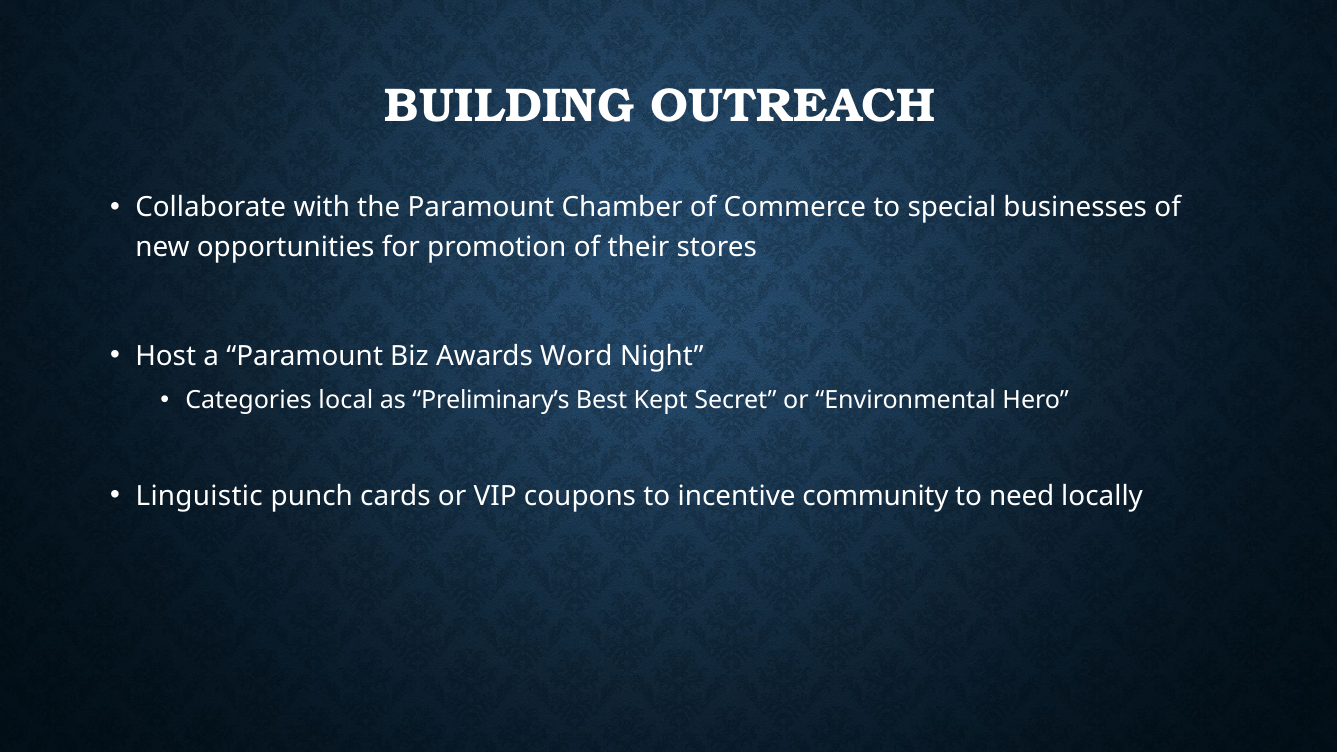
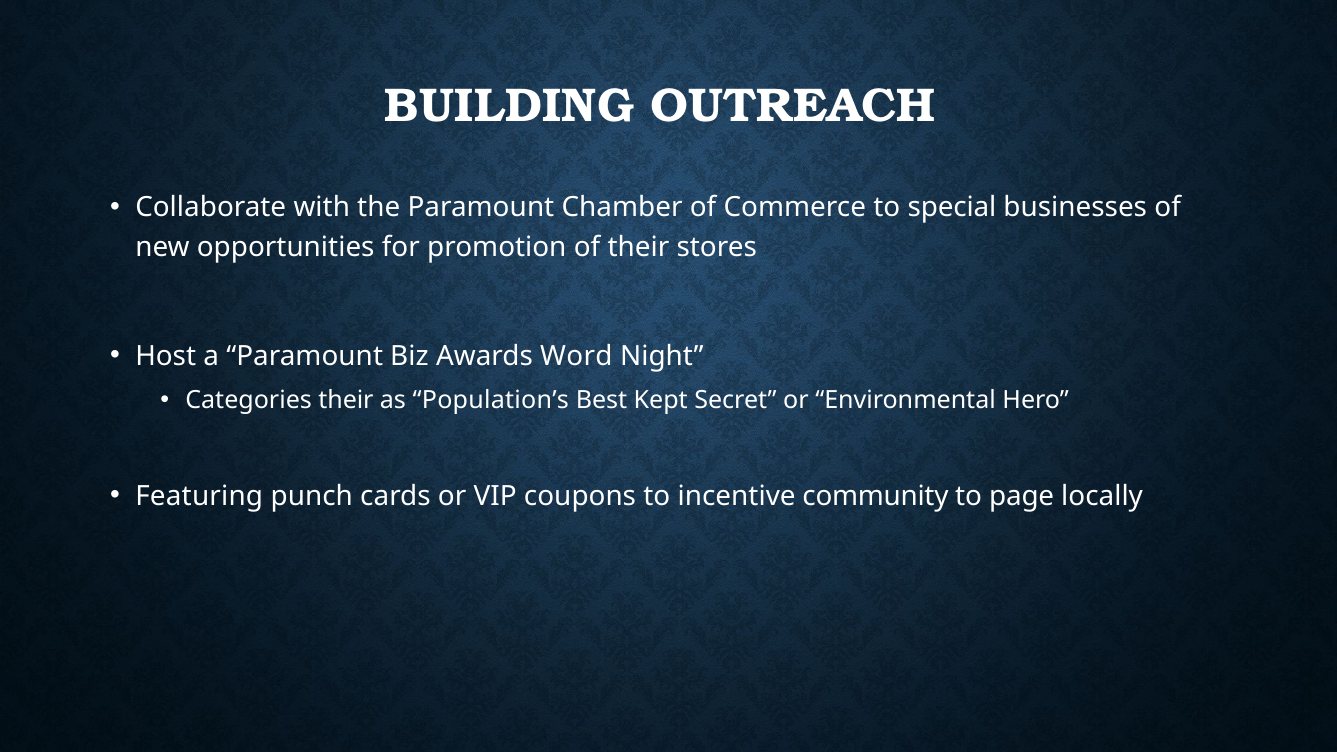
Categories local: local -> their
Preliminary’s: Preliminary’s -> Population’s
Linguistic: Linguistic -> Featuring
need: need -> page
